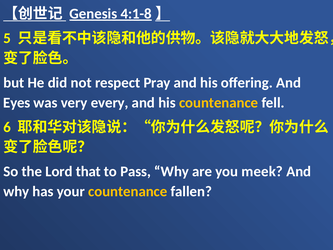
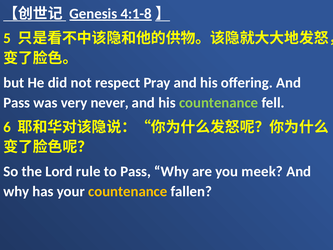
Eyes at (17, 103): Eyes -> Pass
every: every -> never
countenance at (219, 103) colour: yellow -> light green
that: that -> rule
